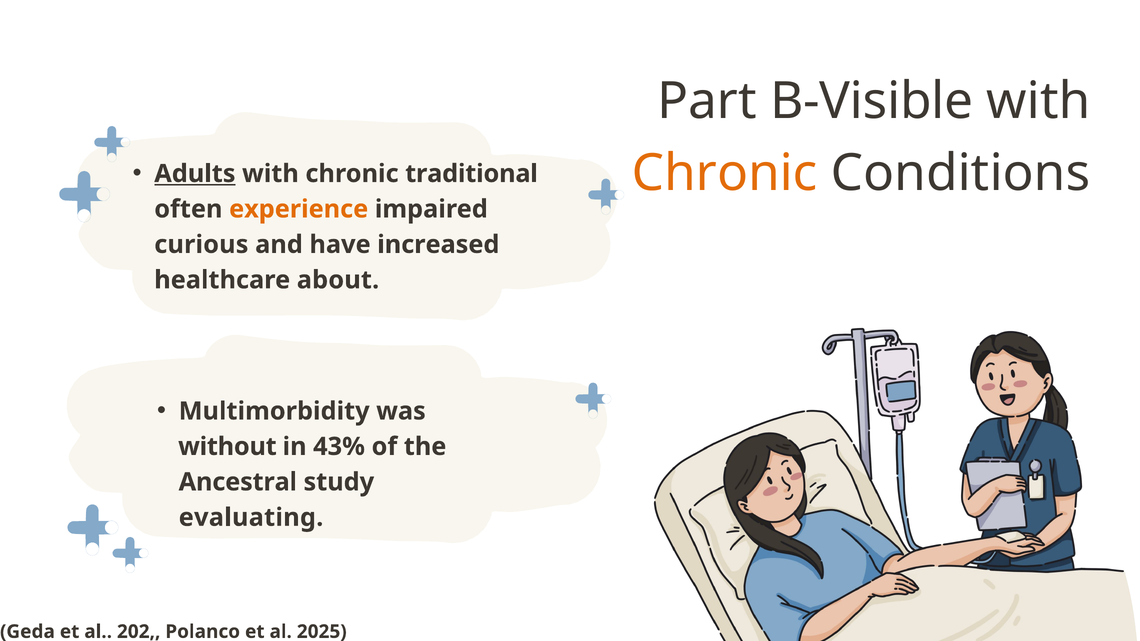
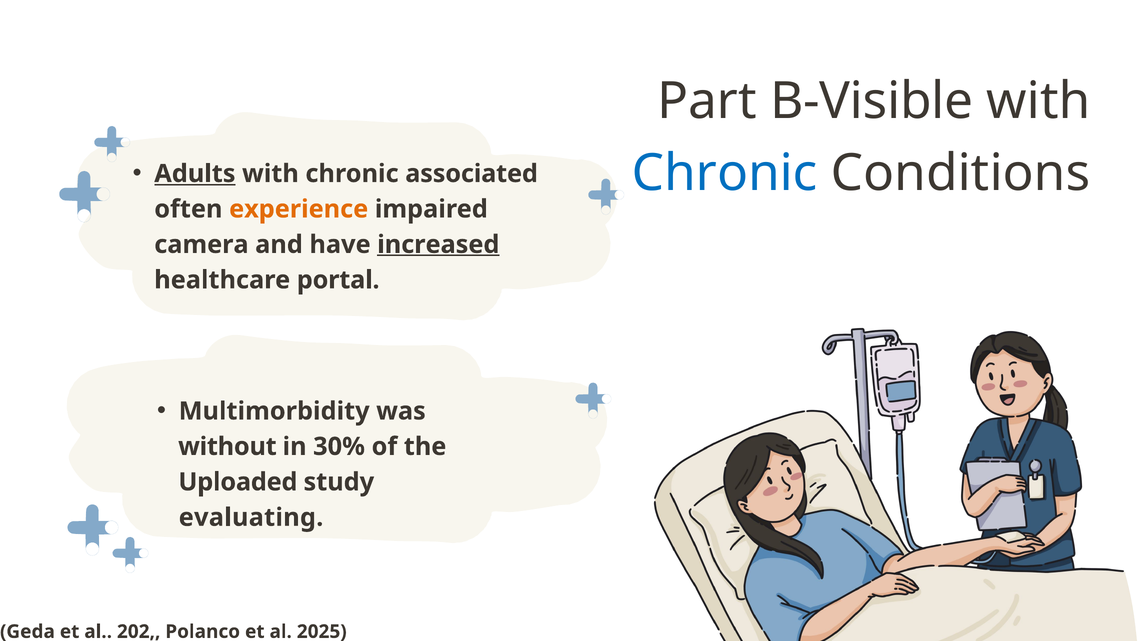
Chronic at (725, 173) colour: orange -> blue
traditional: traditional -> associated
curious: curious -> camera
increased underline: none -> present
about: about -> portal
43%: 43% -> 30%
Ancestral: Ancestral -> Uploaded
